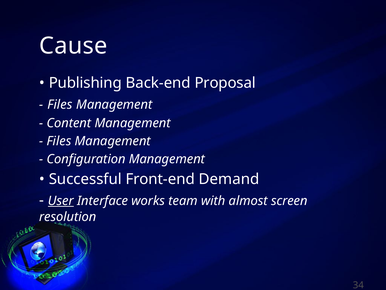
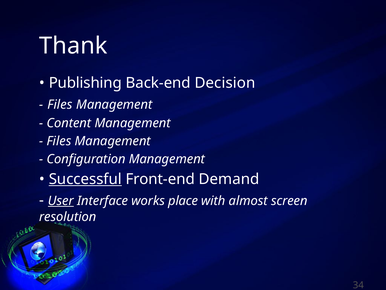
Cause: Cause -> Thank
Proposal: Proposal -> Decision
Successful underline: none -> present
team: team -> place
